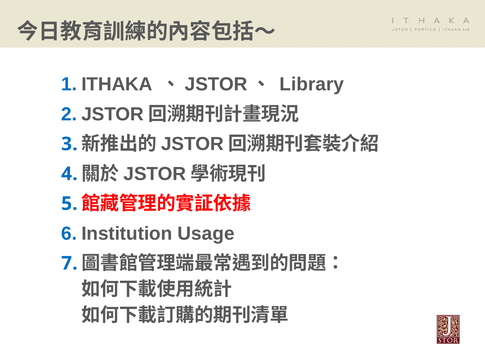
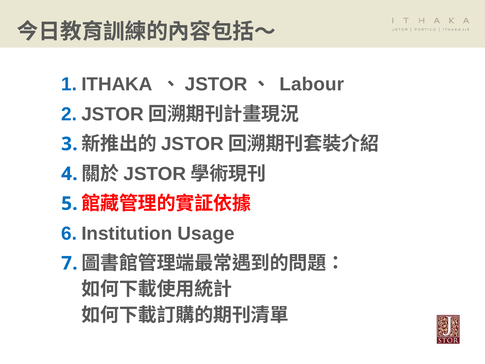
Library: Library -> Labour
